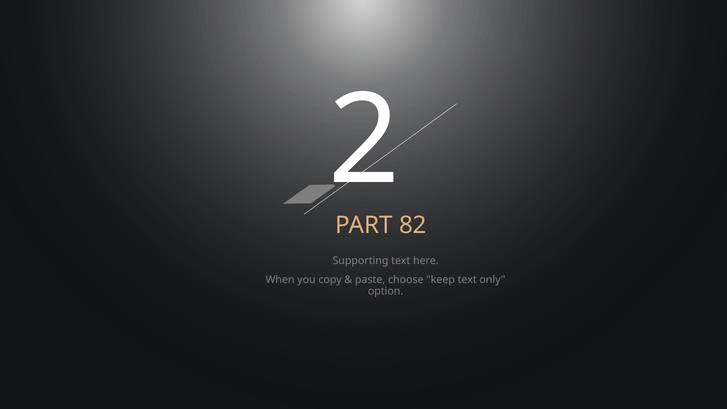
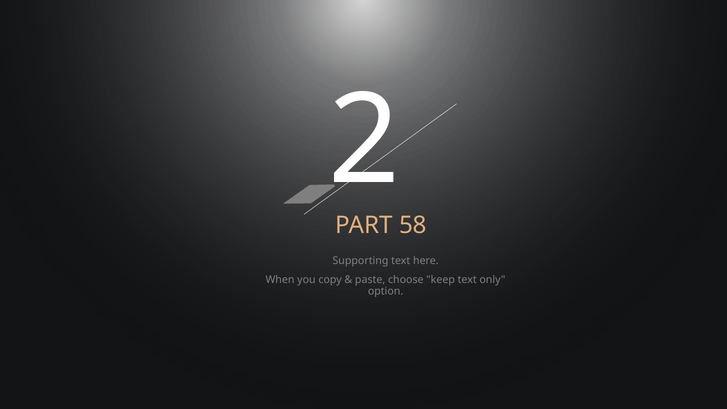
82: 82 -> 58
